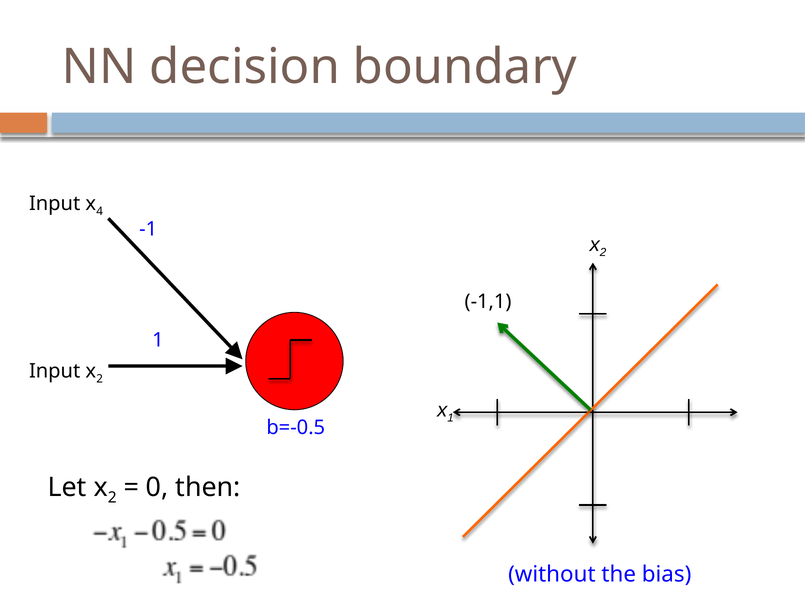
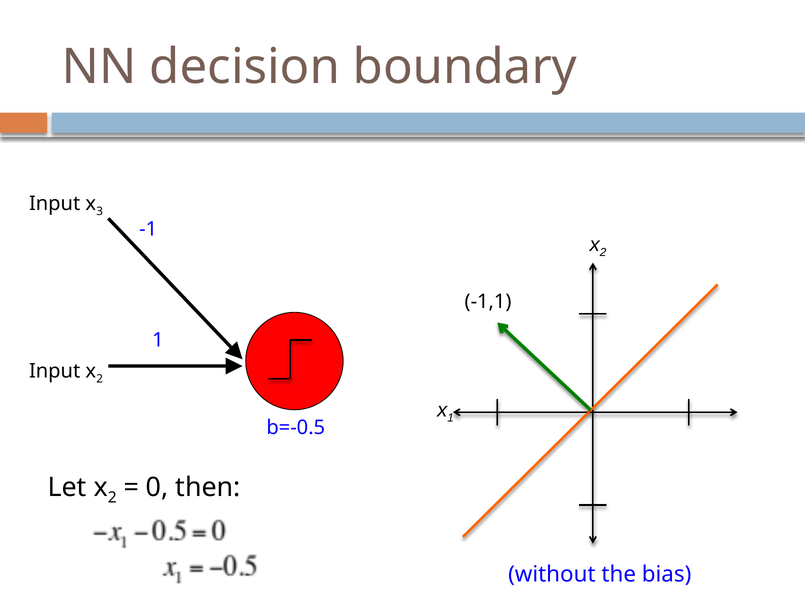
4: 4 -> 3
